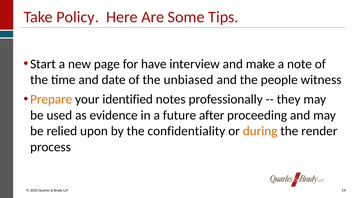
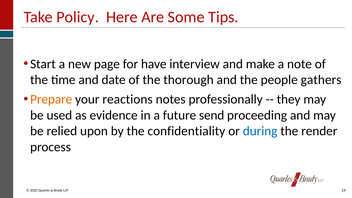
unbiased: unbiased -> thorough
witness: witness -> gathers
identified: identified -> reactions
after: after -> send
during colour: orange -> blue
